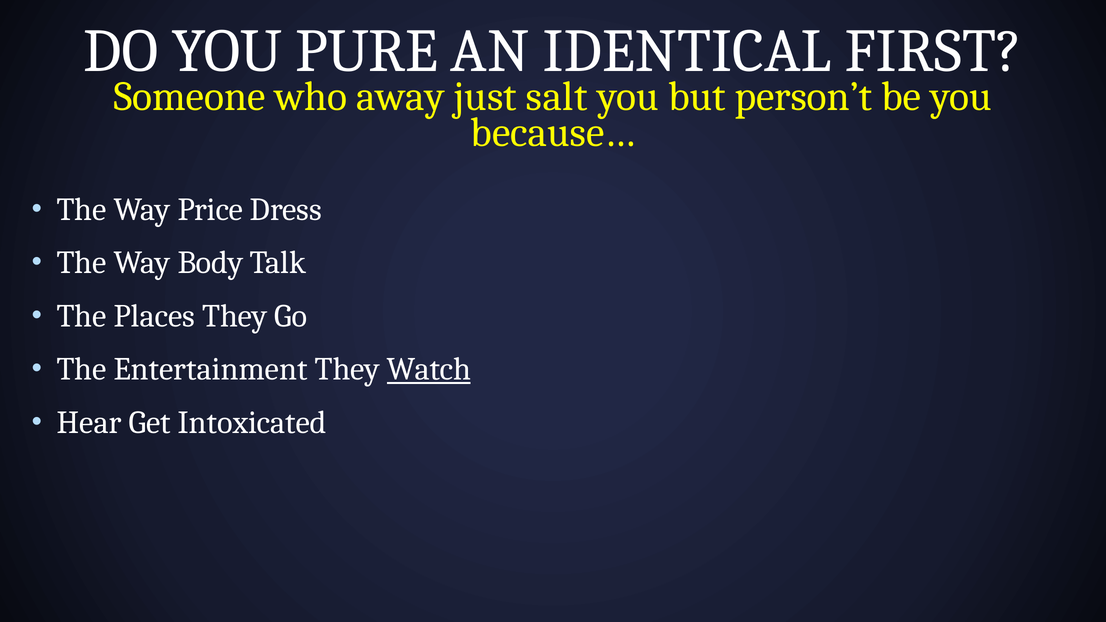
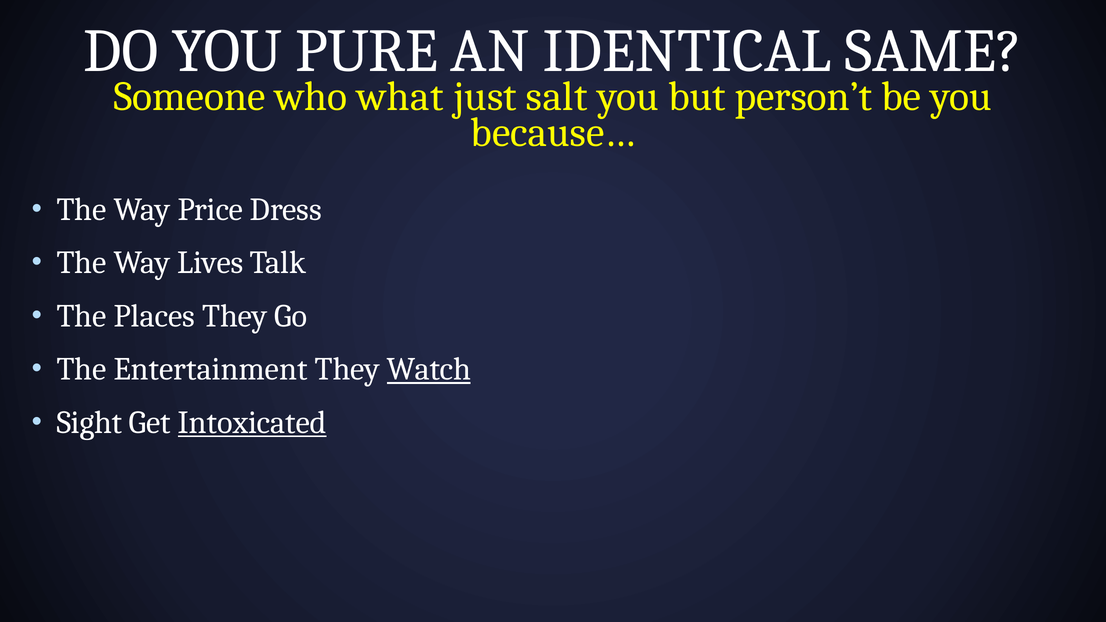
FIRST: FIRST -> SAME
away: away -> what
Body: Body -> Lives
Hear: Hear -> Sight
Intoxicated underline: none -> present
